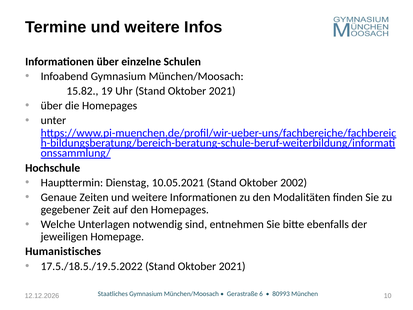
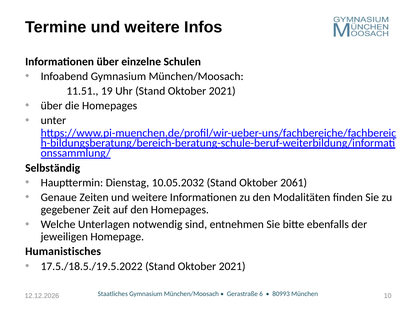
15.82: 15.82 -> 11.51
Hochschule: Hochschule -> Selbständig
10.05.2021: 10.05.2021 -> 10.05.2032
2002: 2002 -> 2061
